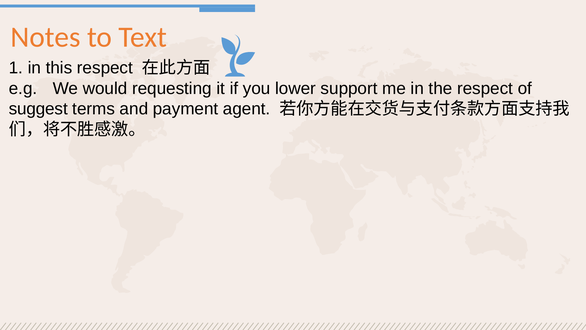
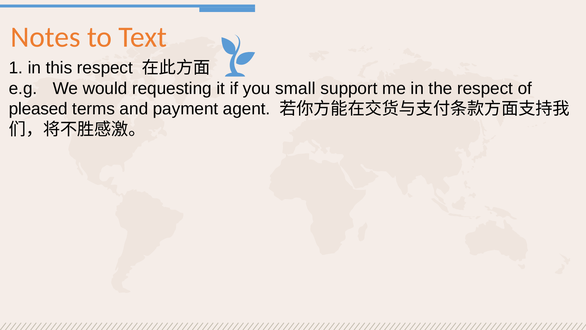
lower: lower -> small
suggest: suggest -> pleased
